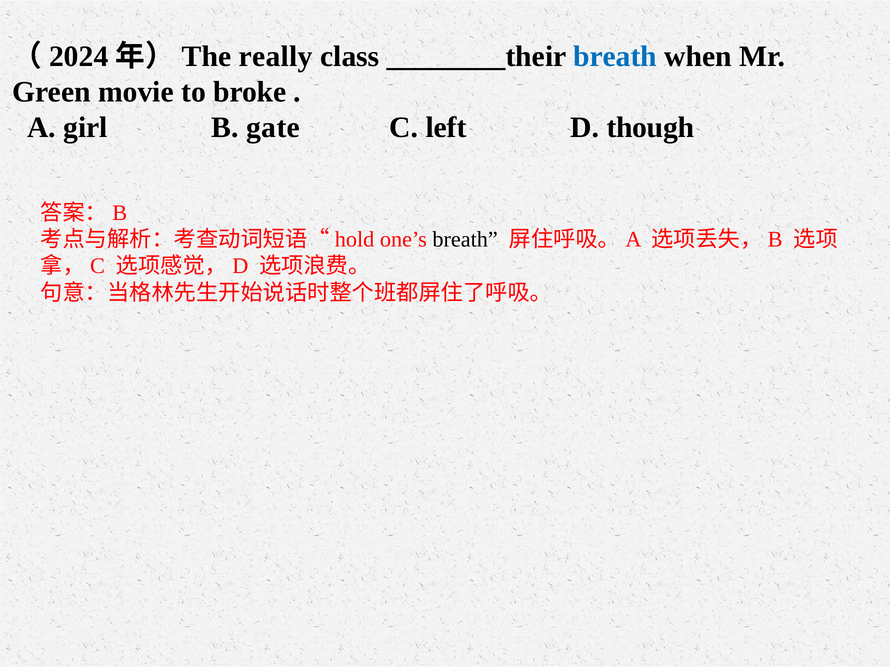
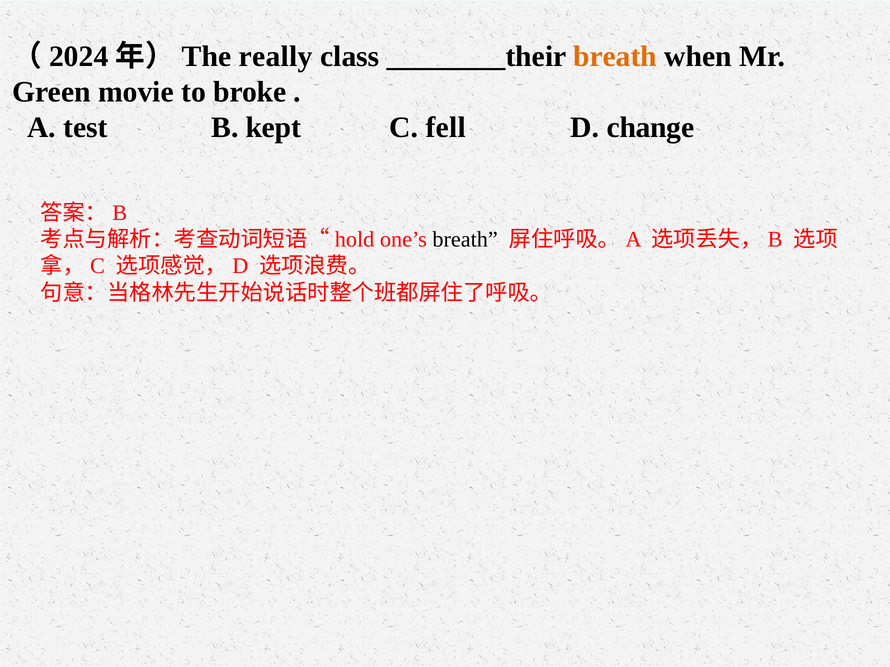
breath at (615, 57) colour: blue -> orange
girl: girl -> test
gate: gate -> kept
left: left -> fell
though: though -> change
